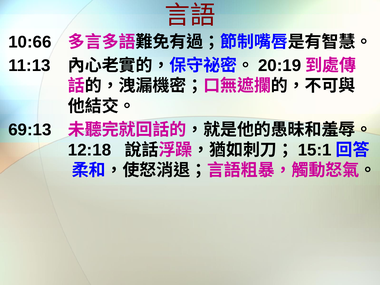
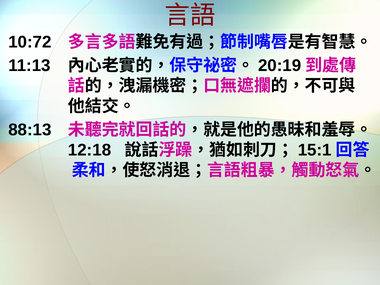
10:66: 10:66 -> 10:72
69:13: 69:13 -> 88:13
